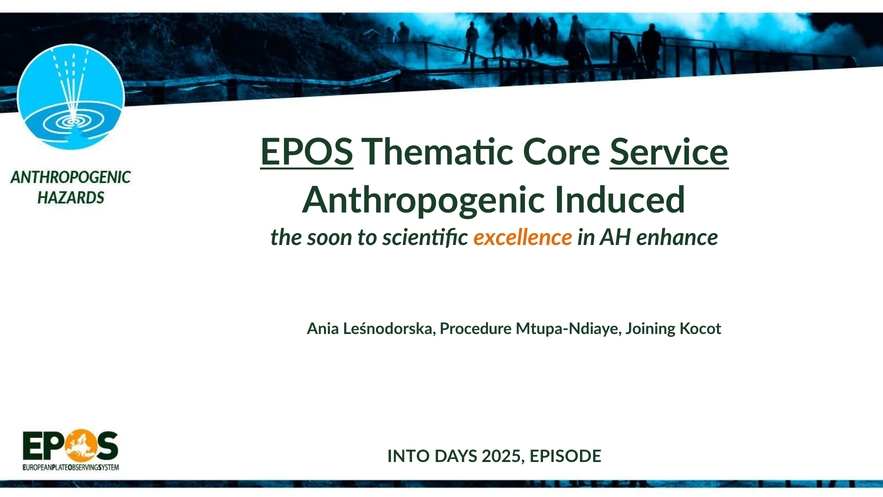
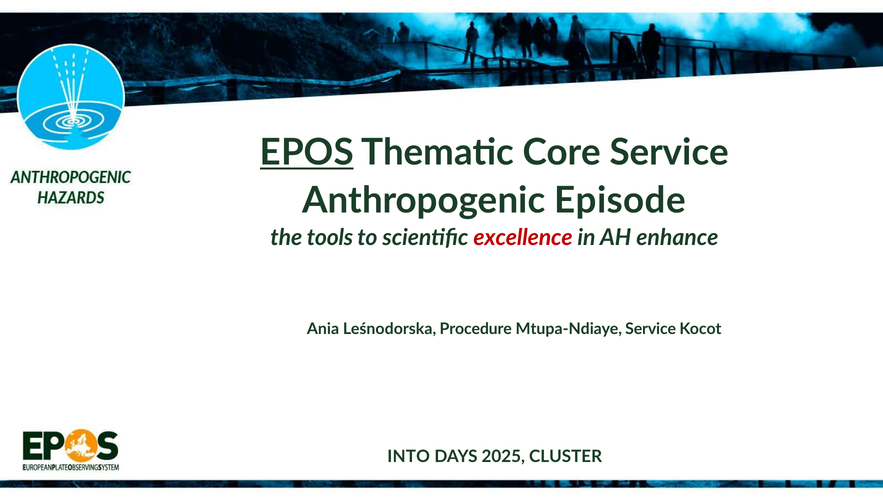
Service at (669, 153) underline: present -> none
Induced: Induced -> Episode
soon: soon -> tools
excellence colour: orange -> red
Mtupa-Ndiaye Joining: Joining -> Service
EPISODE: EPISODE -> CLUSTER
